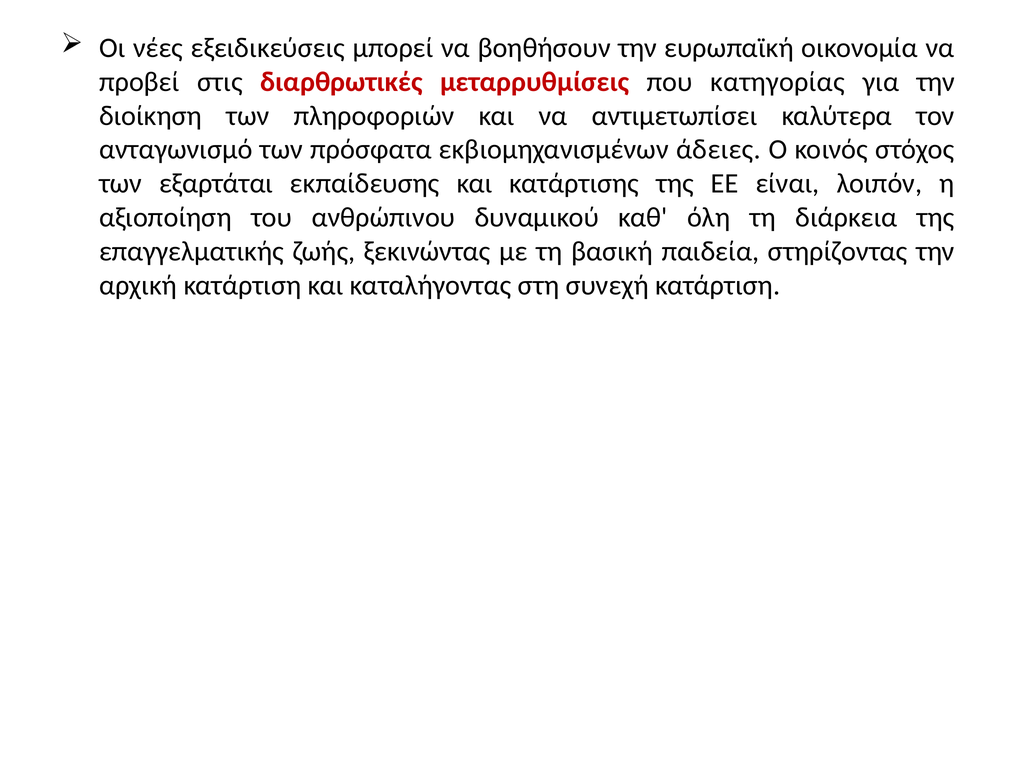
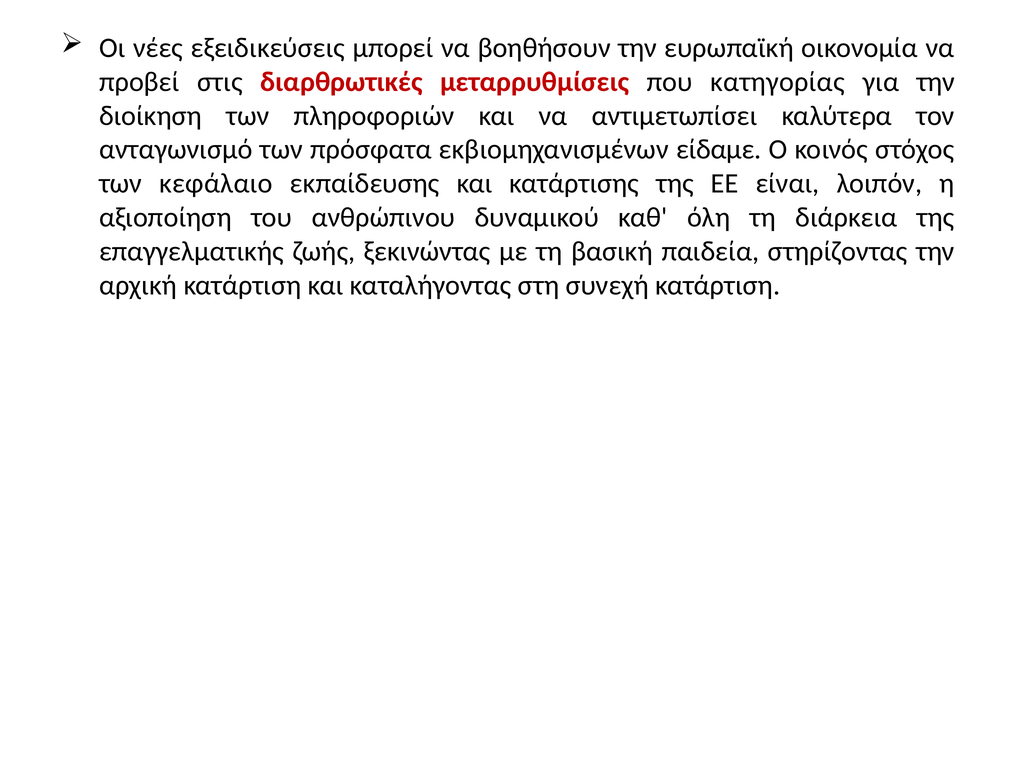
άδειες: άδειες -> είδαμε
εξαρτάται: εξαρτάται -> κεφάλαιο
